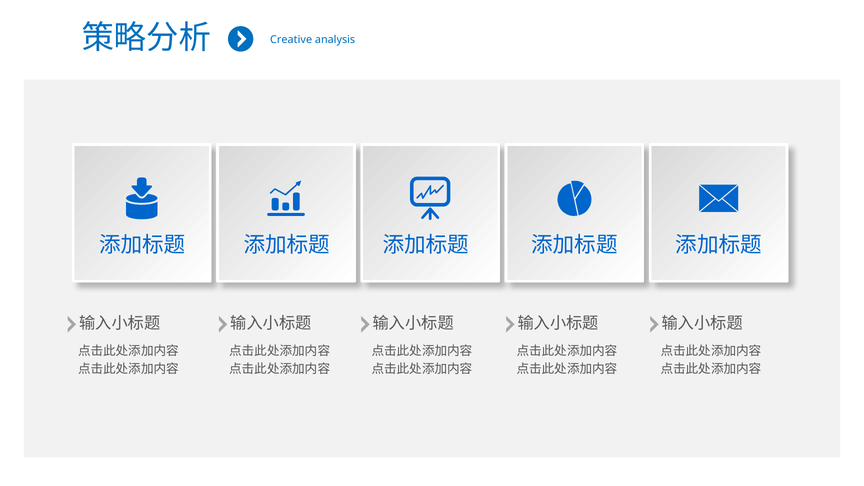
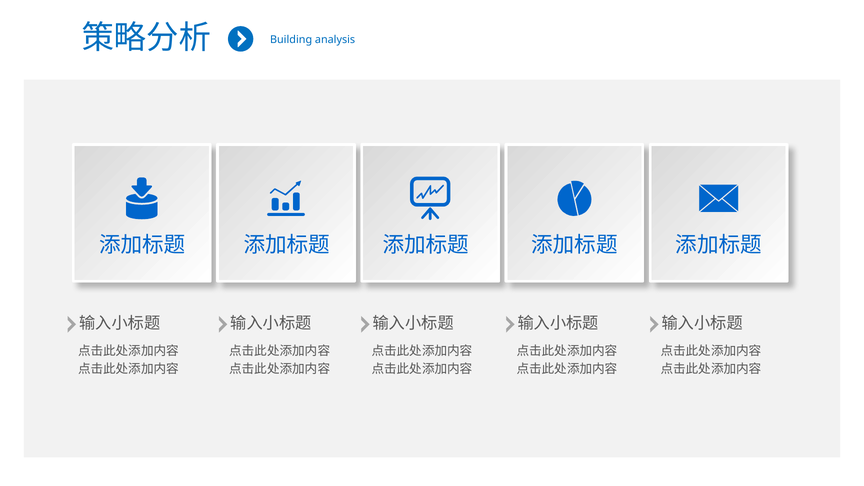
Creative: Creative -> Building
